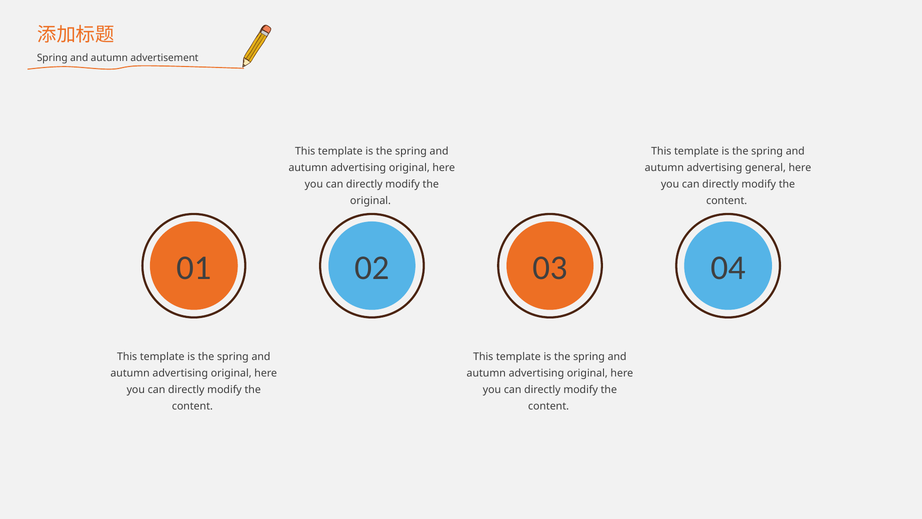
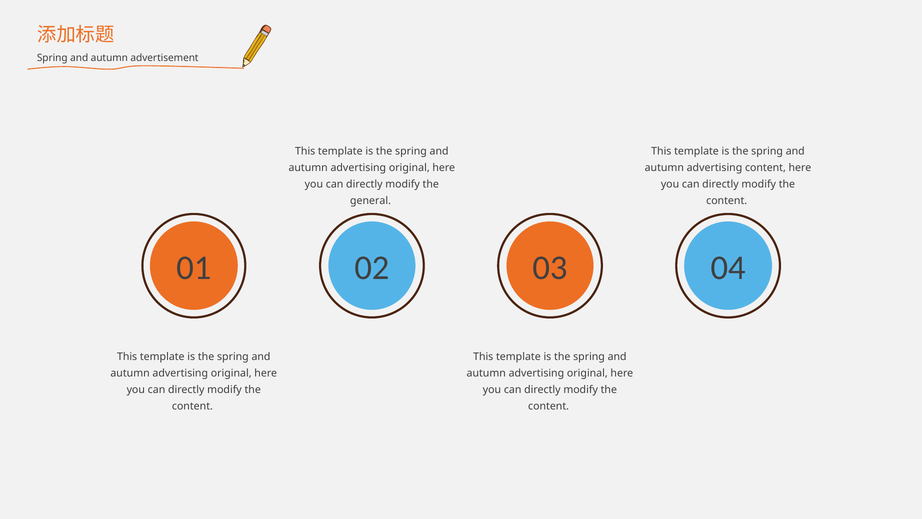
advertising general: general -> content
original at (371, 201): original -> general
